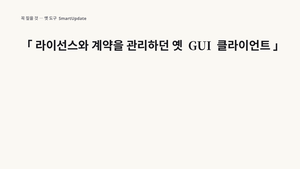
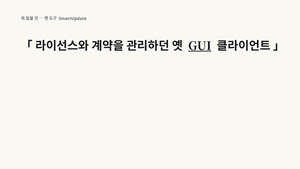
GUI underline: none -> present
